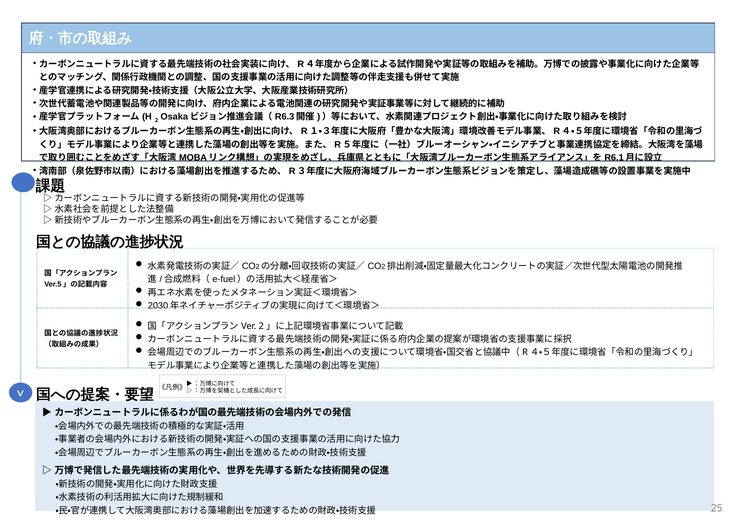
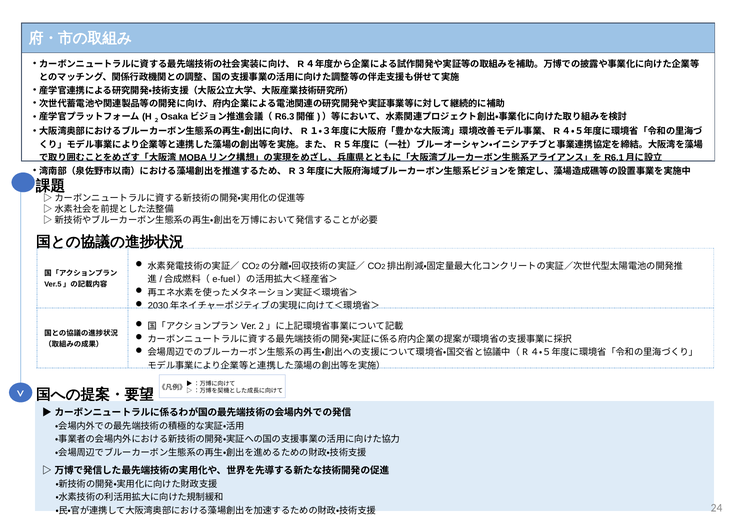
25: 25 -> 24
